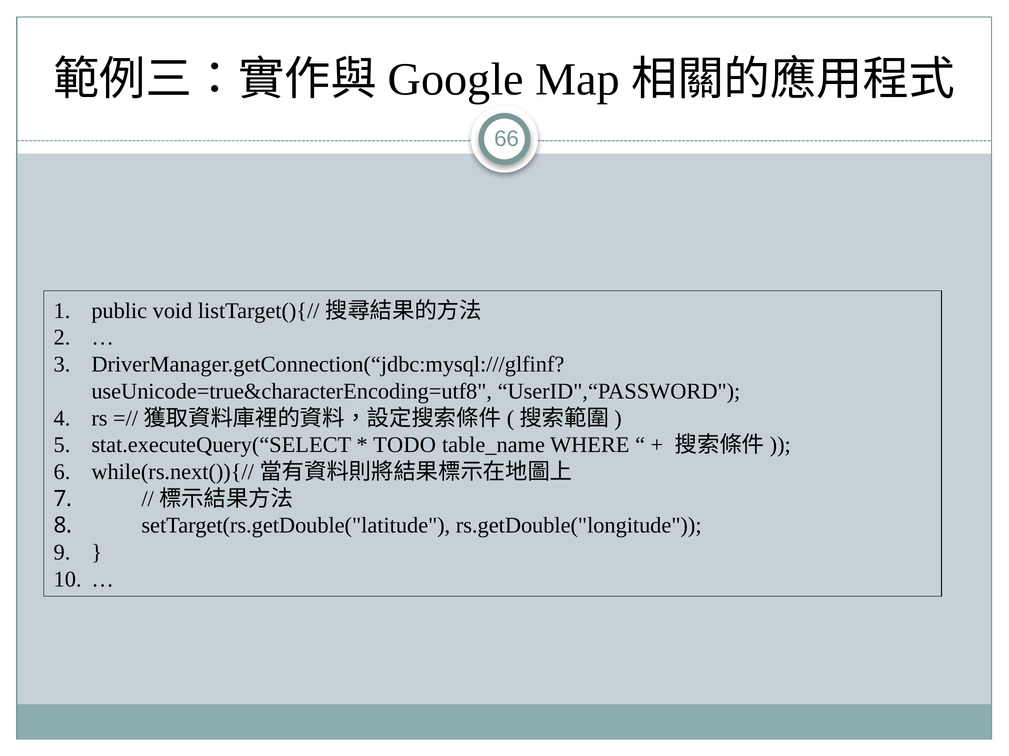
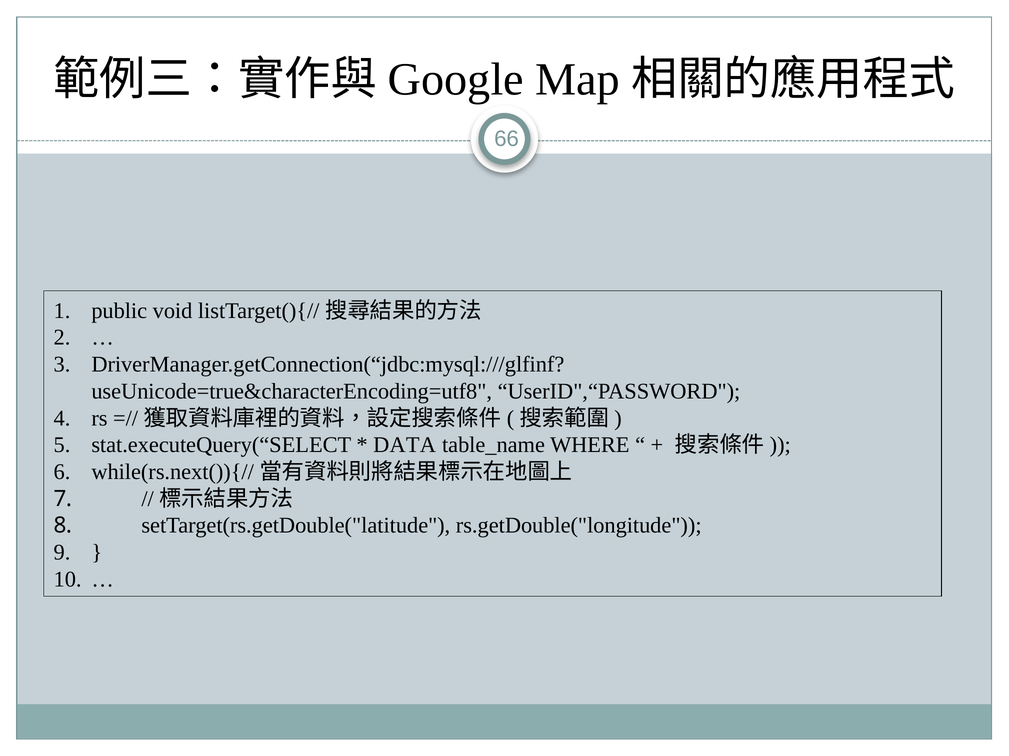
TODO: TODO -> DATA
